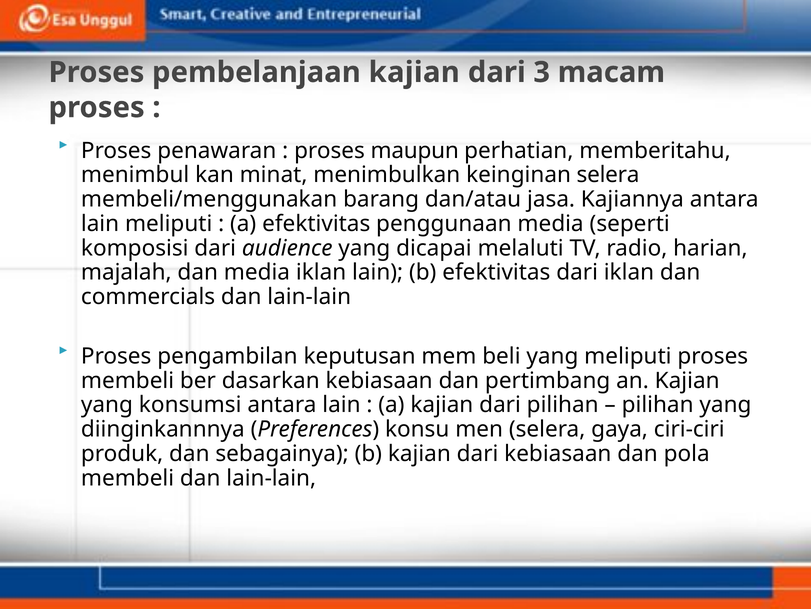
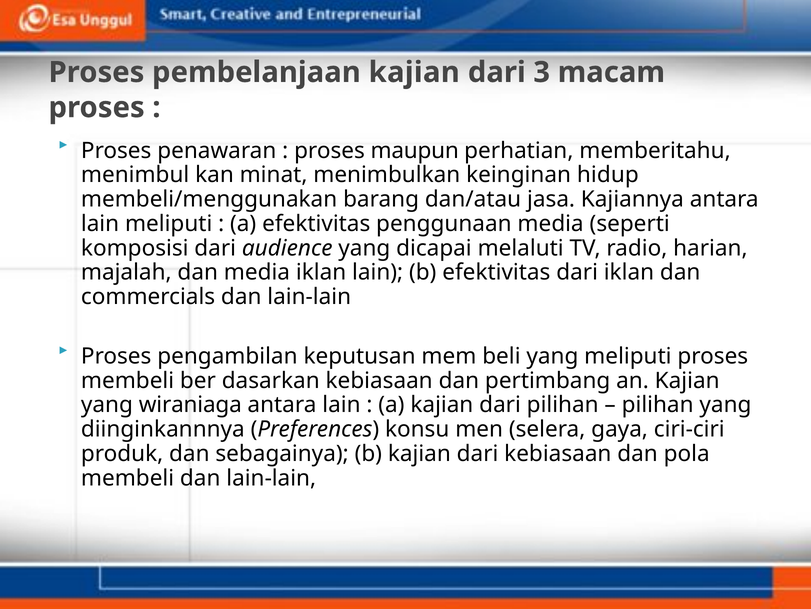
keinginan selera: selera -> hidup
konsumsi: konsumsi -> wiraniaga
